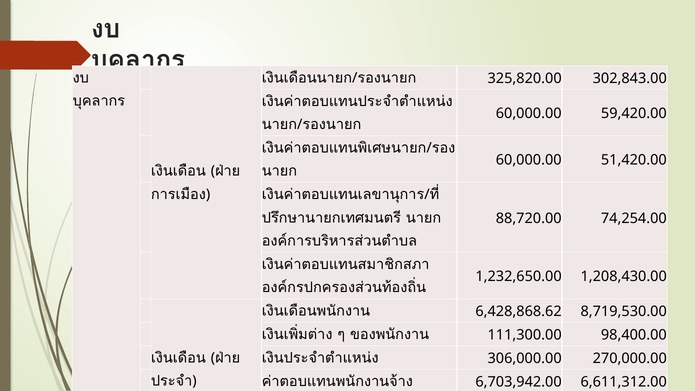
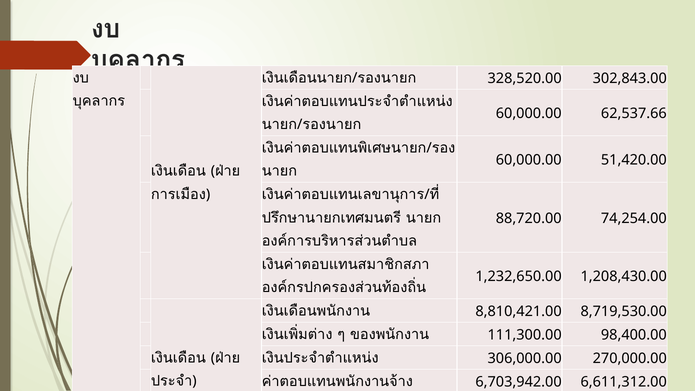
325,820.00: 325,820.00 -> 328,520.00
59,420.00: 59,420.00 -> 62,537.66
6,428,868.62: 6,428,868.62 -> 8,810,421.00
